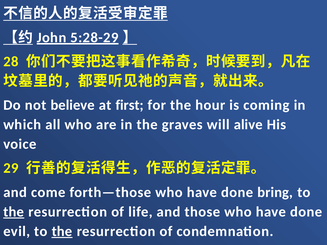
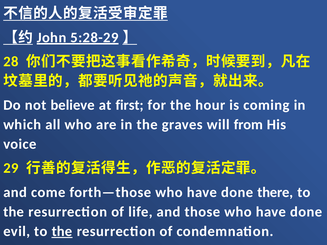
alive: alive -> from
bring: bring -> there
the at (14, 212) underline: present -> none
